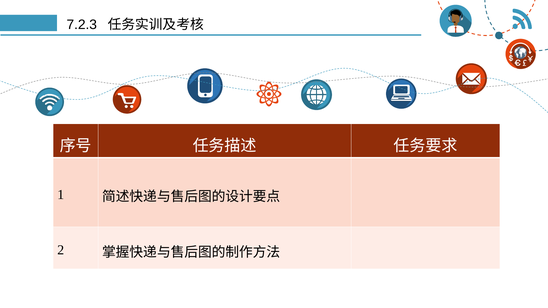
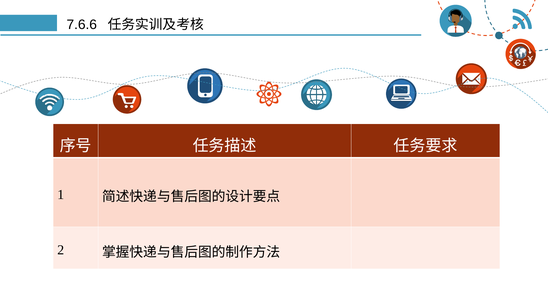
7.2.3: 7.2.3 -> 7.6.6
